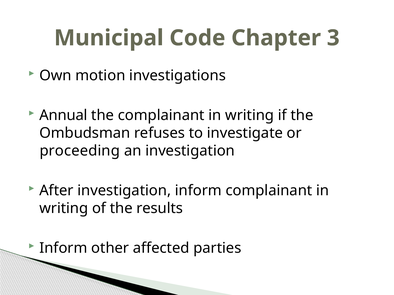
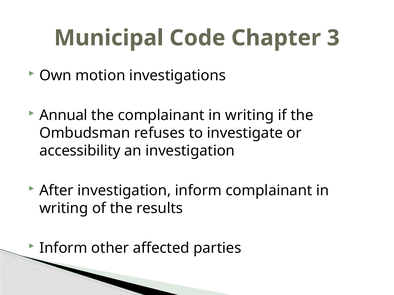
proceeding: proceeding -> accessibility
